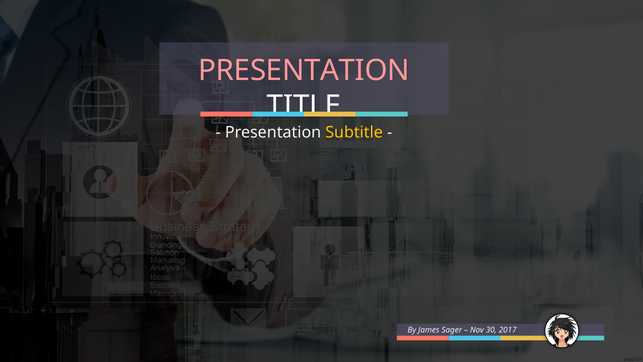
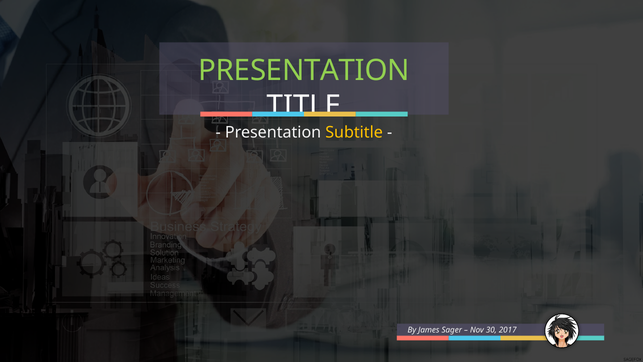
PRESENTATION at (304, 71) colour: pink -> light green
